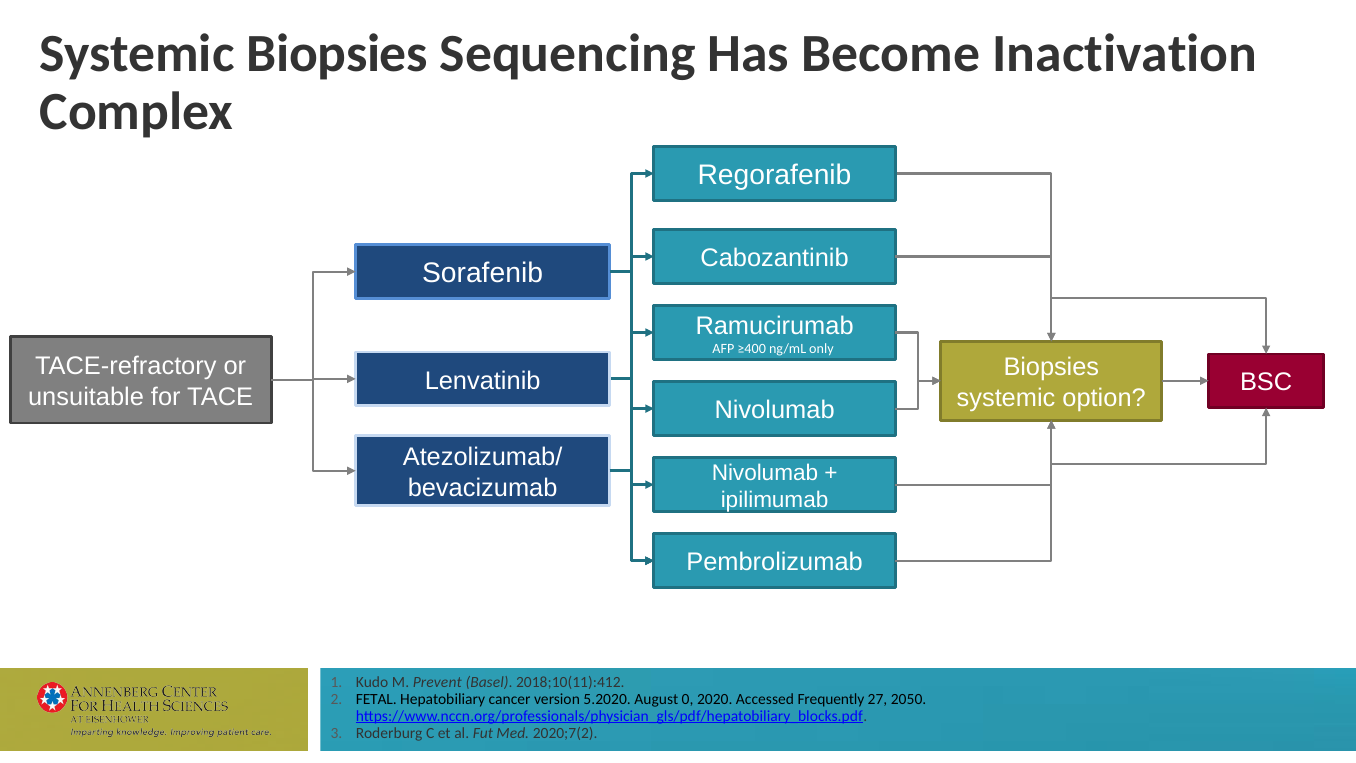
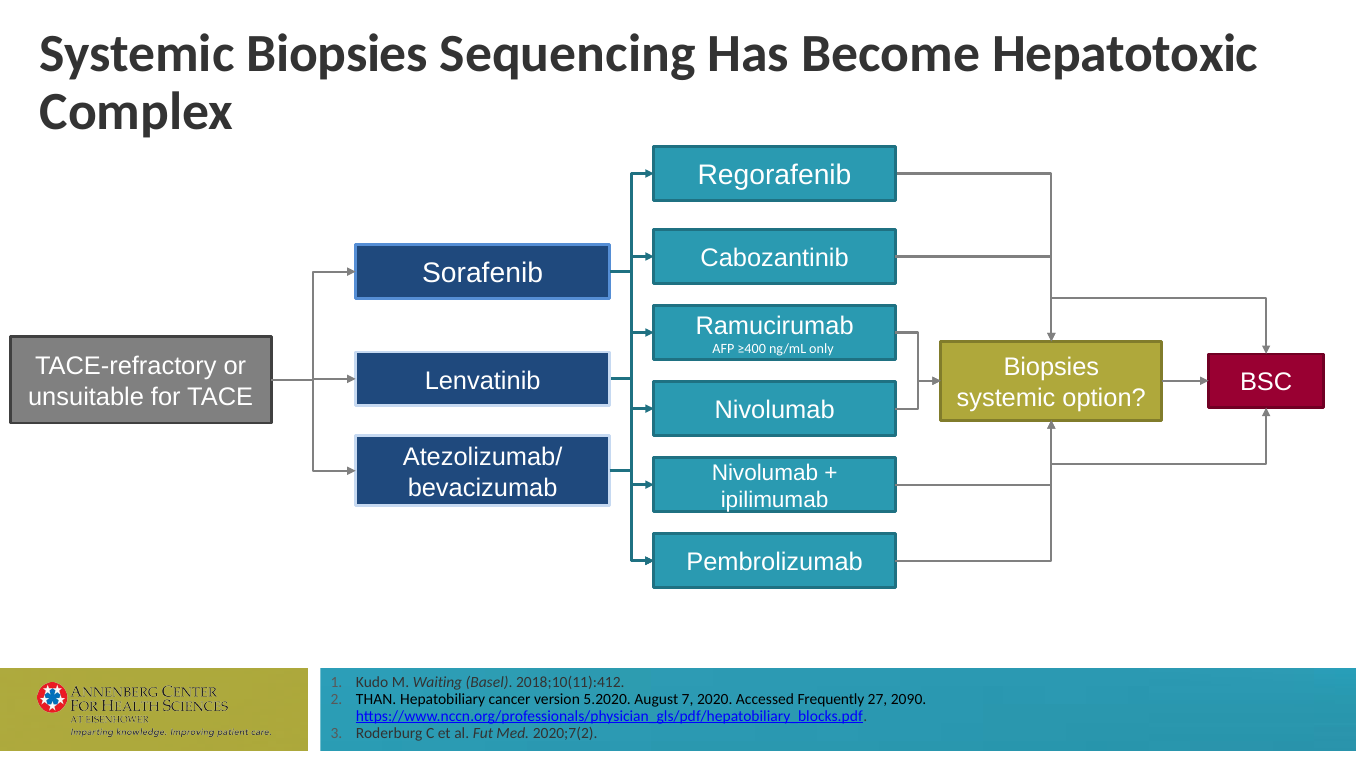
Inactivation: Inactivation -> Hepatotoxic
Prevent: Prevent -> Waiting
FETAL: FETAL -> THAN
0: 0 -> 7
2050: 2050 -> 2090
